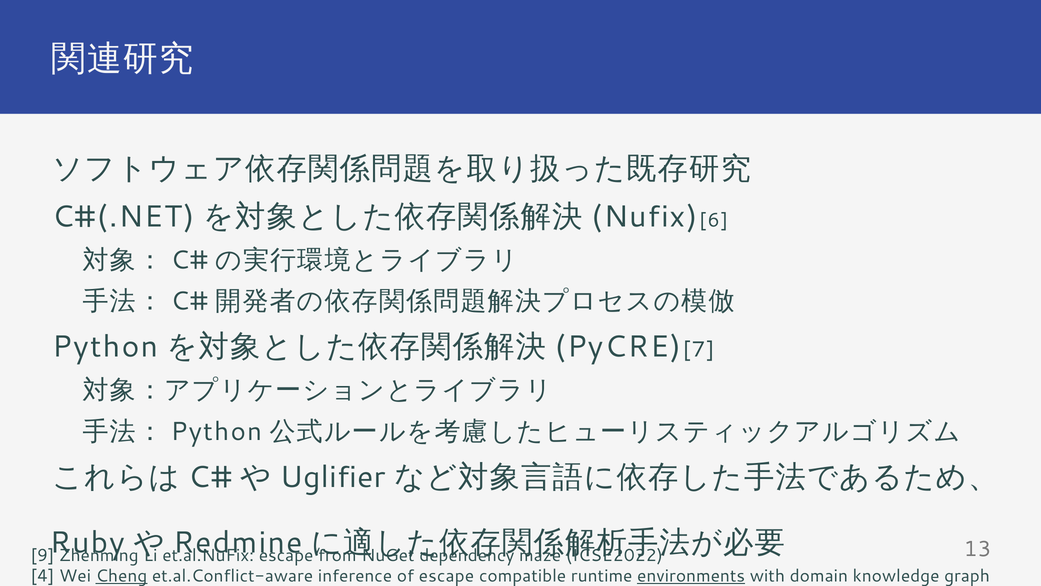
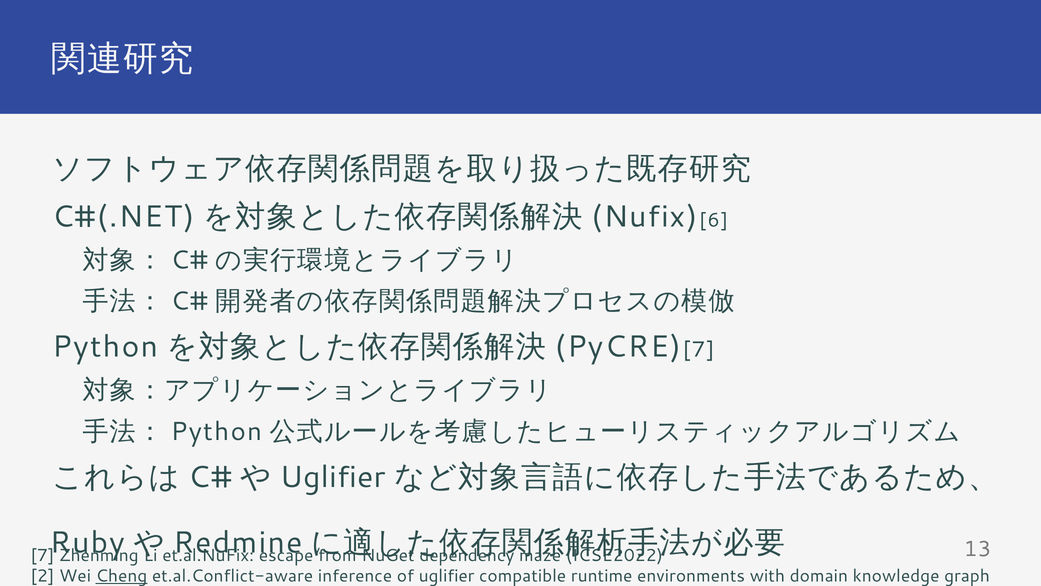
9 at (42, 555): 9 -> 7
4: 4 -> 2
of escape: escape -> uglifier
environments underline: present -> none
